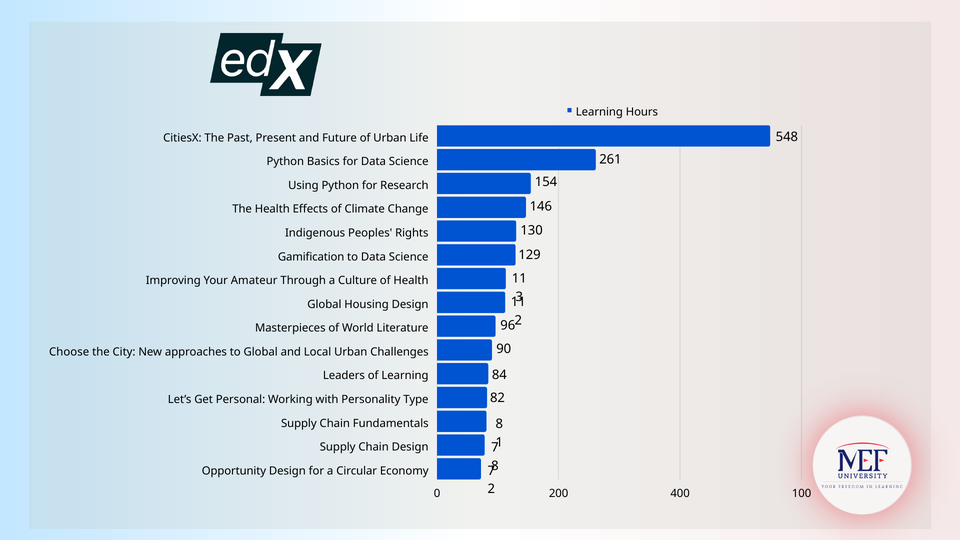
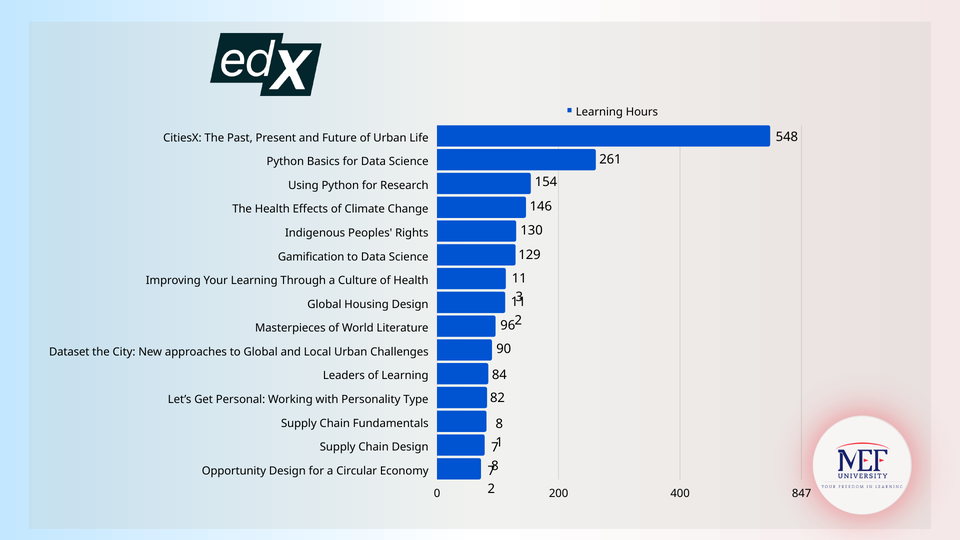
Your Amateur: Amateur -> Learning
Choose: Choose -> Dataset
100: 100 -> 847
